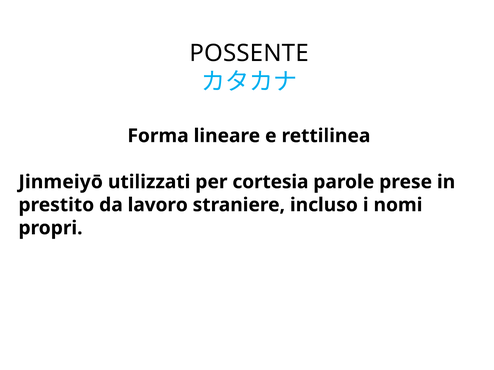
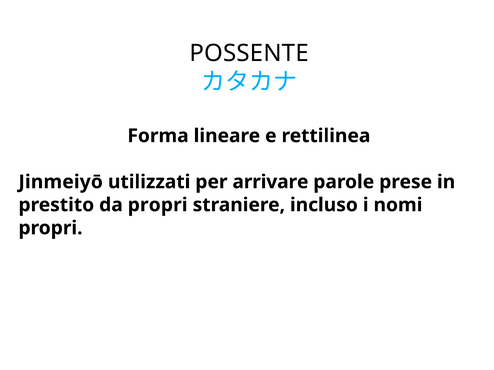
cortesia: cortesia -> arrivare
da lavoro: lavoro -> propri
